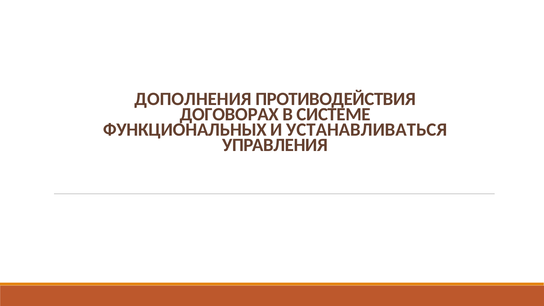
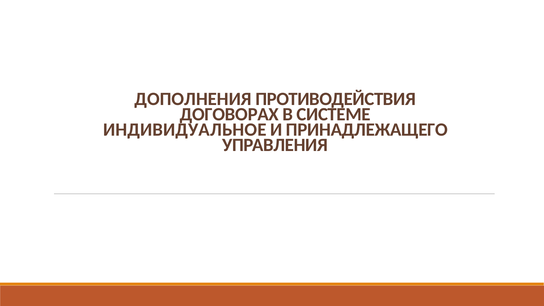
ФУНКЦИОНАЛЬНЫХ: ФУНКЦИОНАЛЬНЫХ -> ИНДИВИДУАЛЬНОЕ
УСТАНАВЛИВАТЬСЯ: УСТАНАВЛИВАТЬСЯ -> ПРИНАДЛЕЖАЩЕГО
